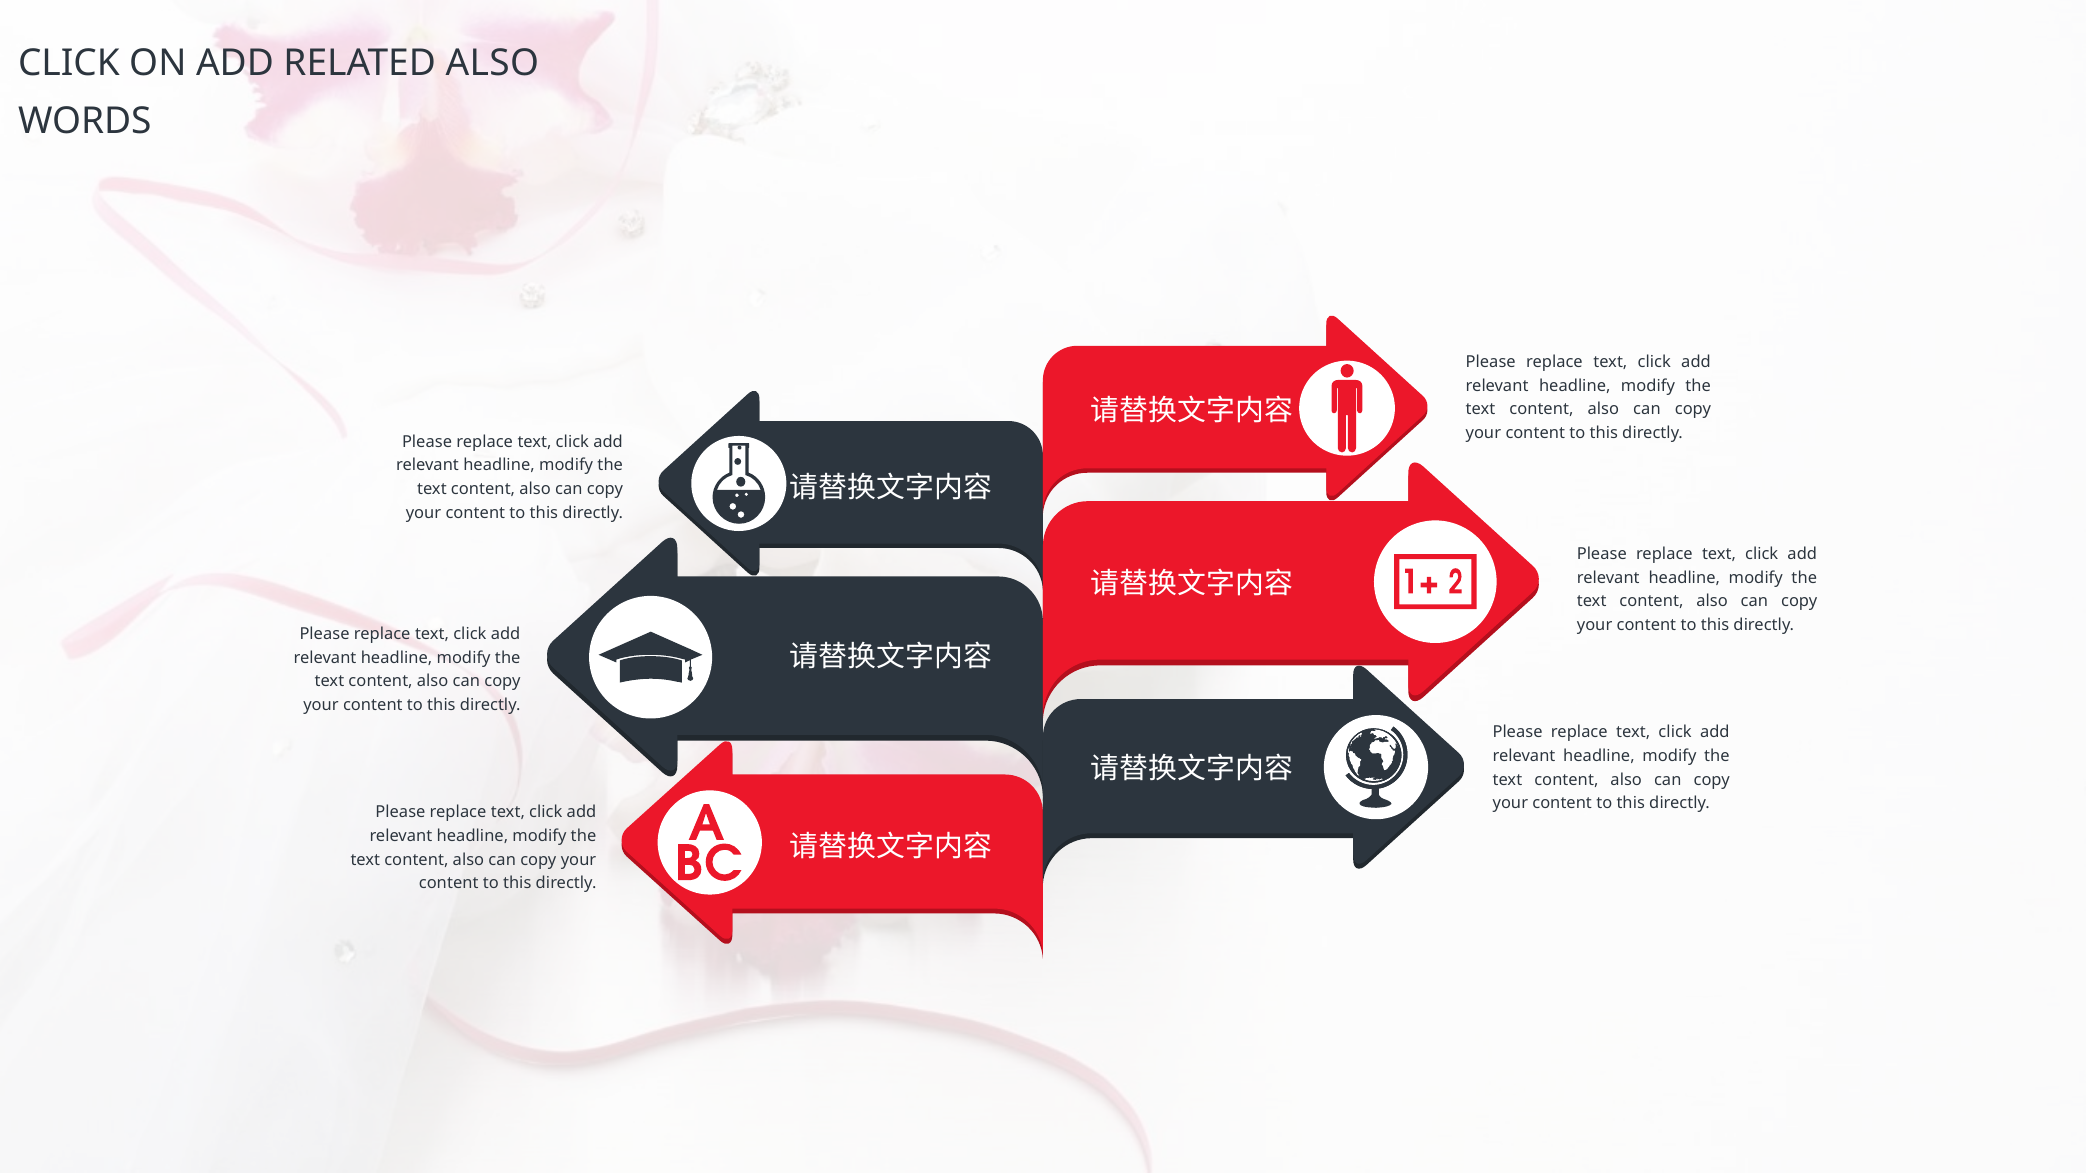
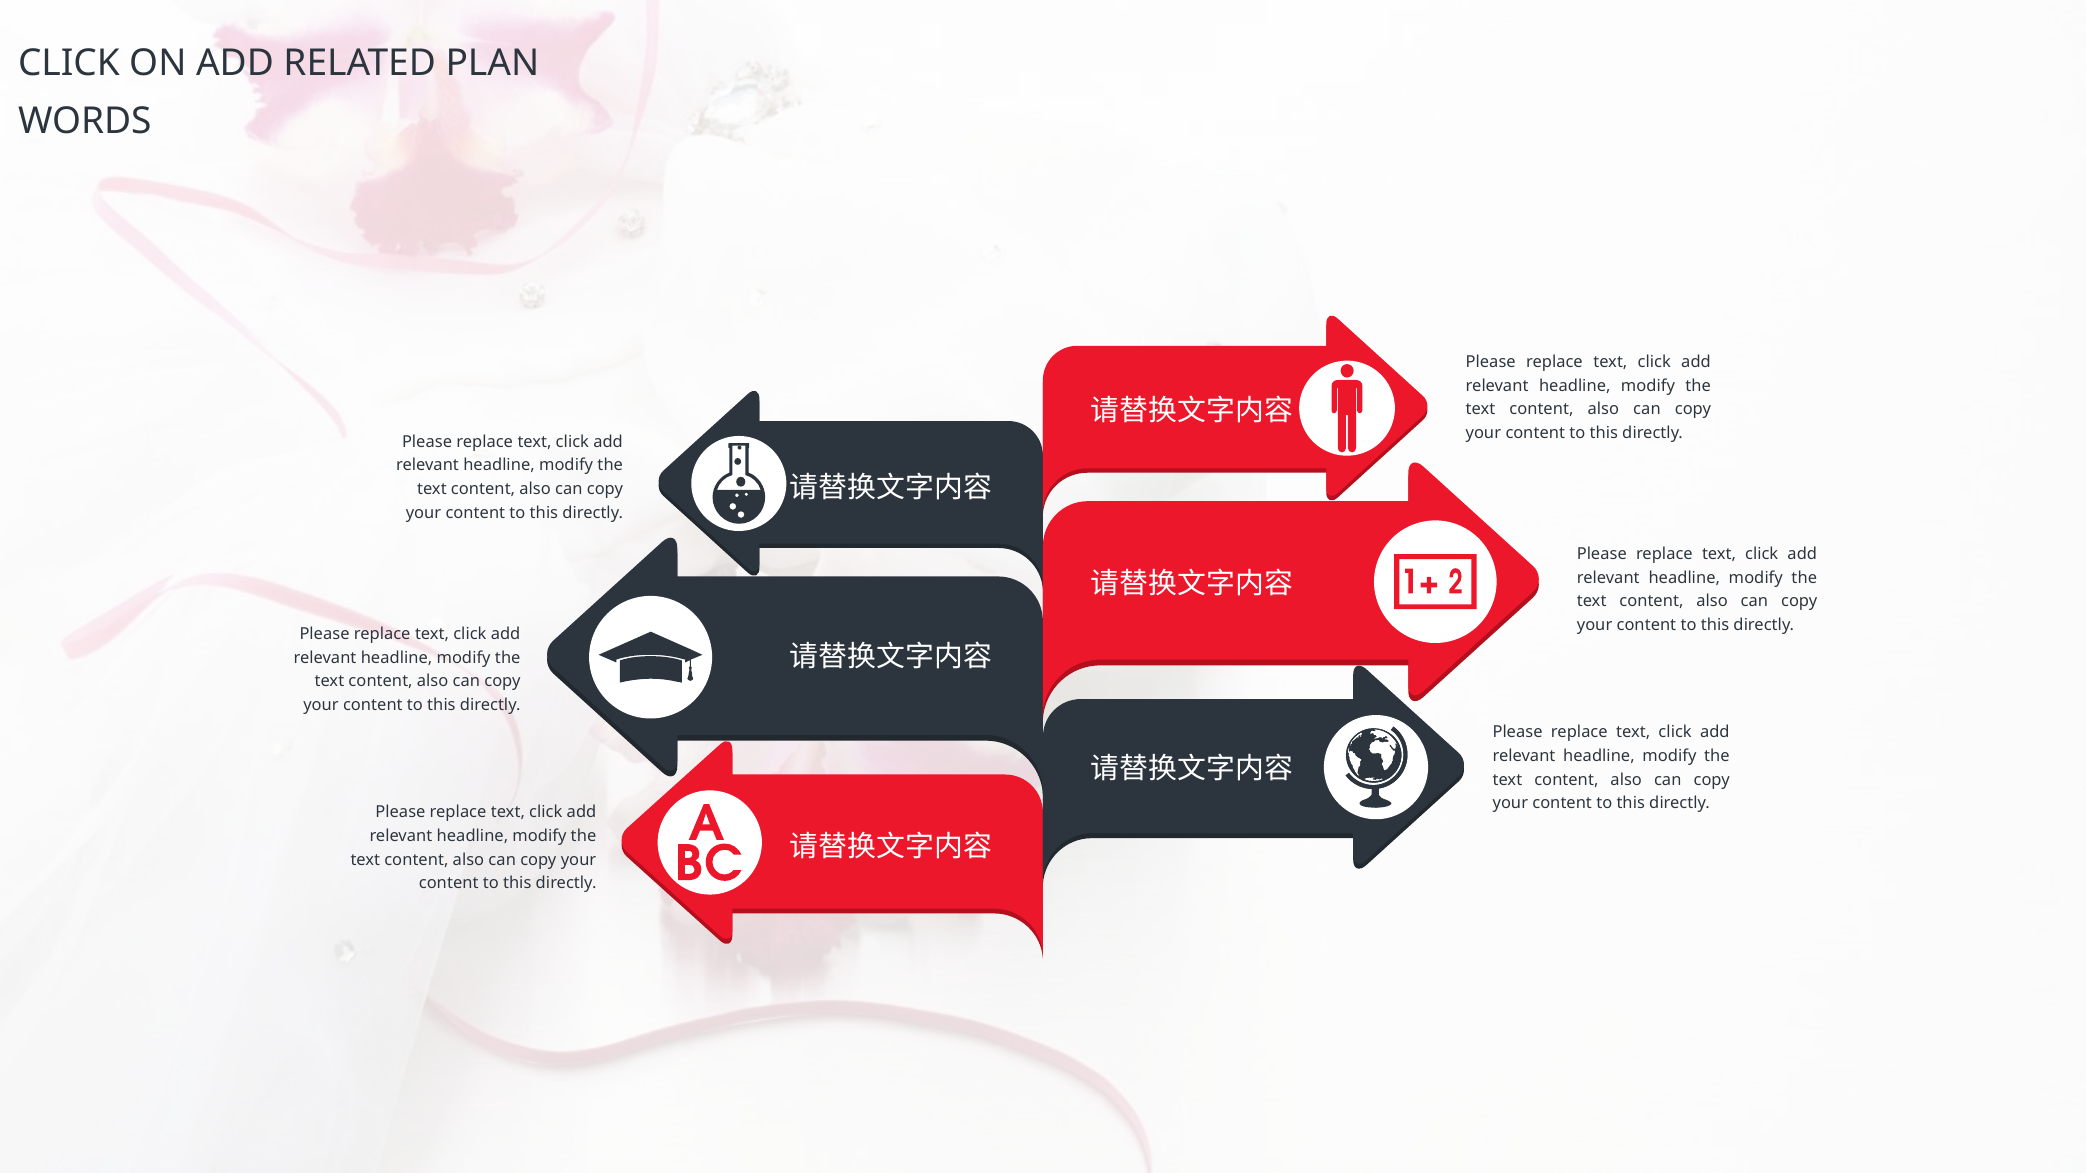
RELATED ALSO: ALSO -> PLAN
